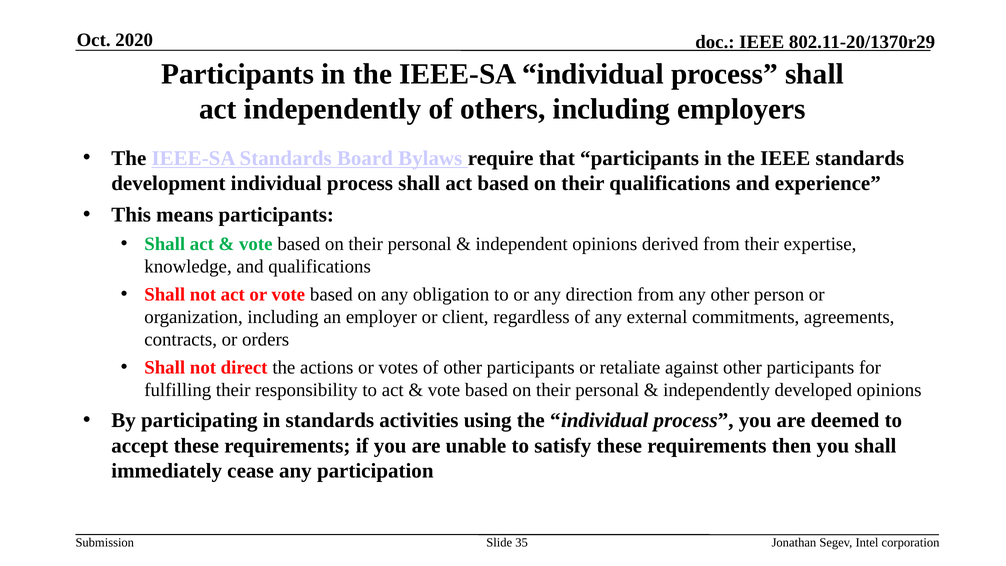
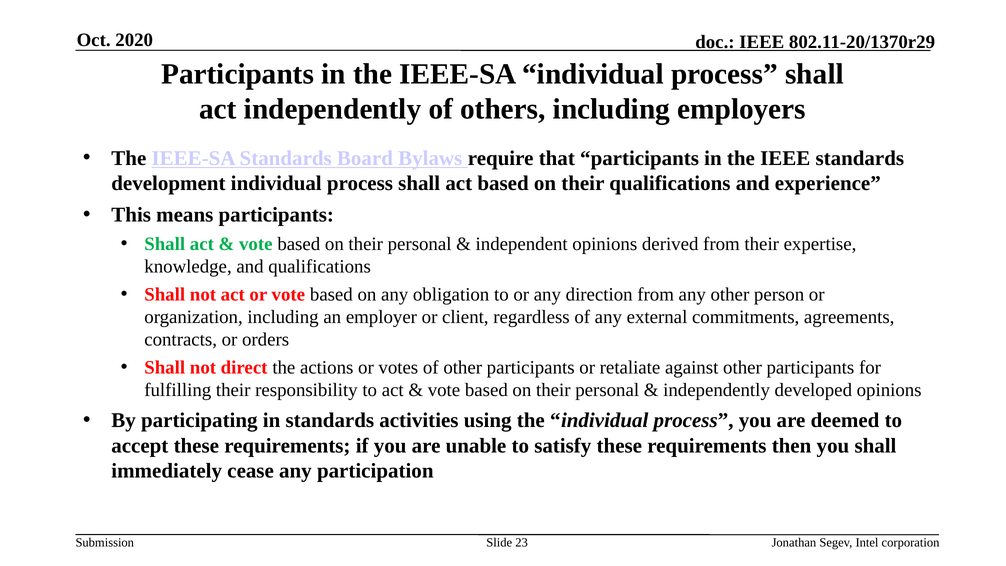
35: 35 -> 23
